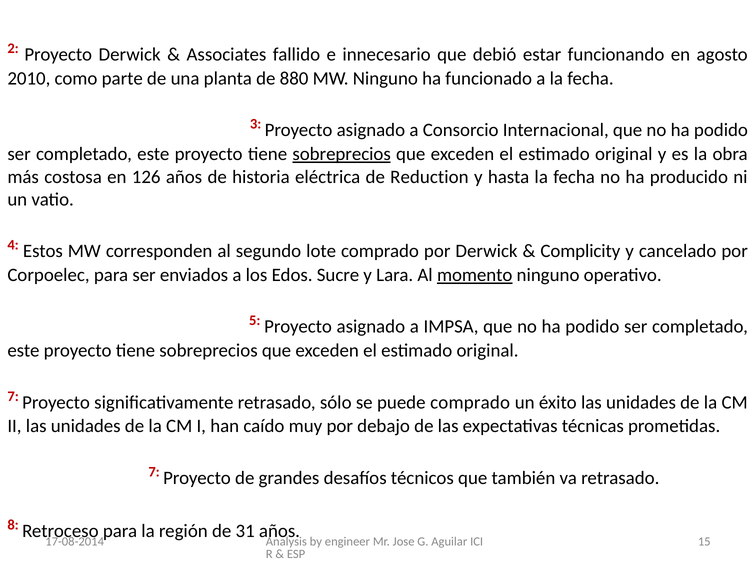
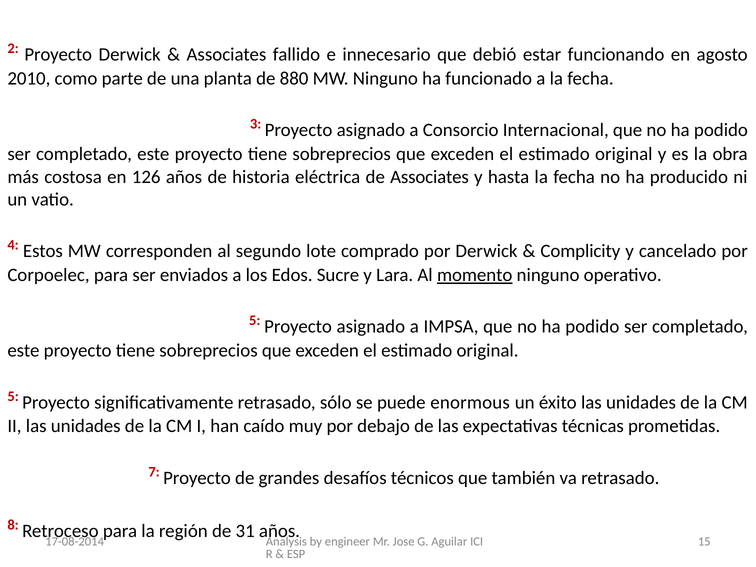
sobreprecios at (342, 154) underline: present -> none
de Reduction: Reduction -> Associates
7 at (13, 396): 7 -> 5
puede comprado: comprado -> enormous
